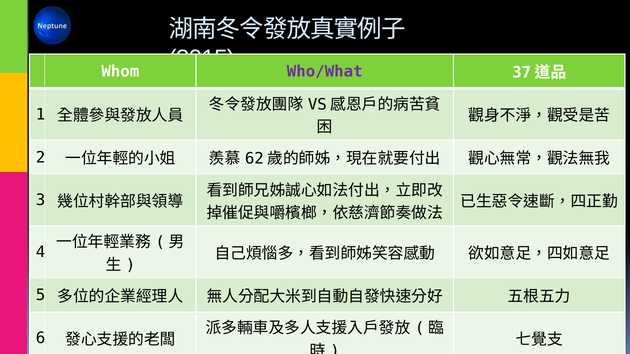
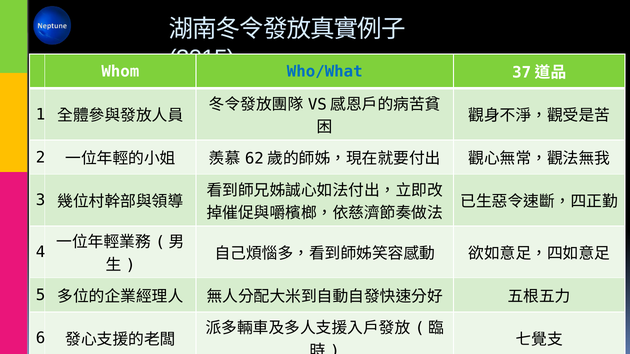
Who/What colour: purple -> blue
